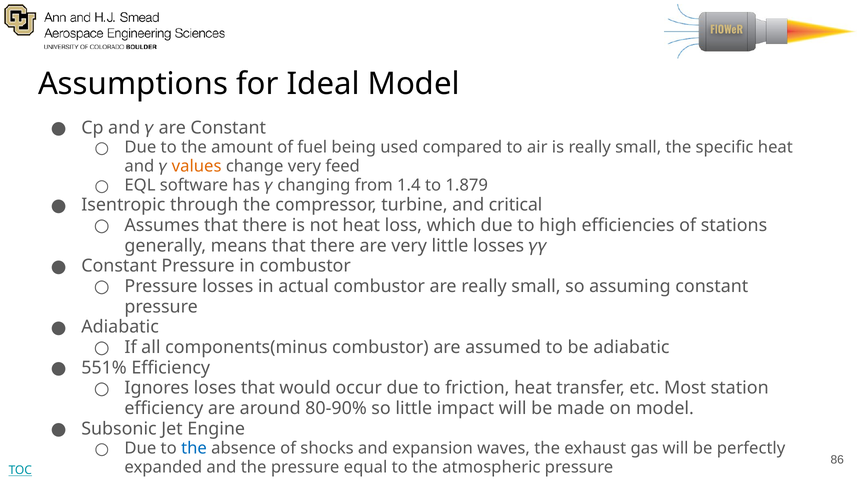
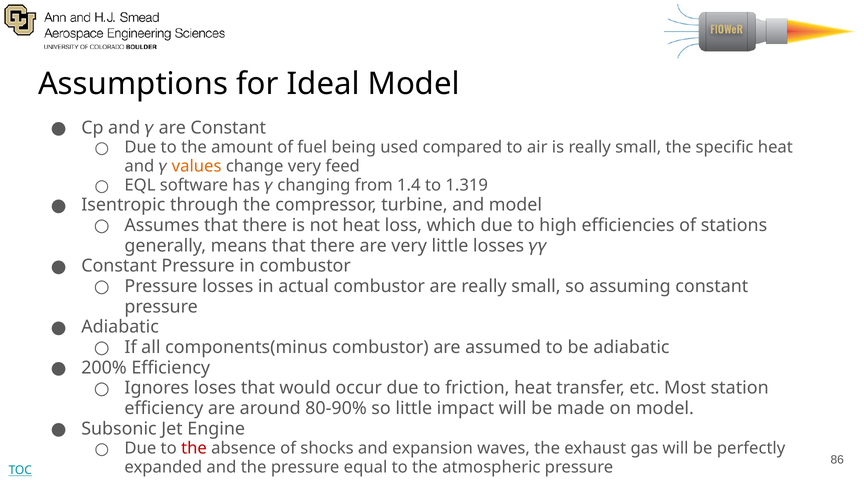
1.879: 1.879 -> 1.319
and critical: critical -> model
551%: 551% -> 200%
the at (194, 448) colour: blue -> red
